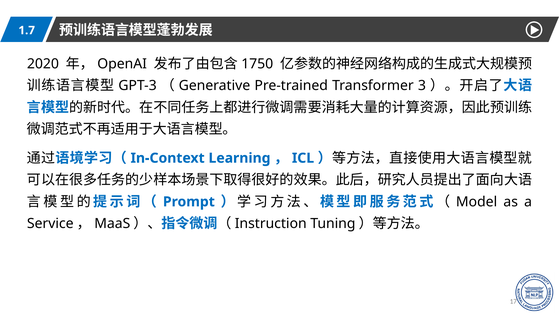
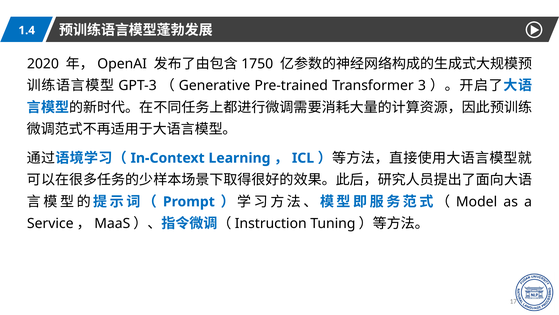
1.7: 1.7 -> 1.4
